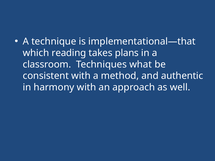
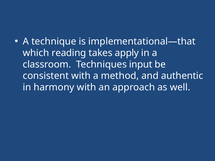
plans: plans -> apply
what: what -> input
